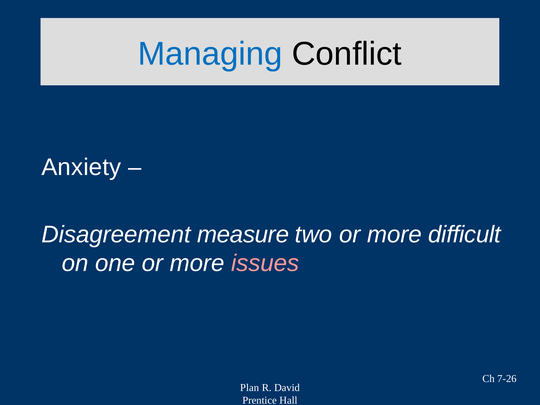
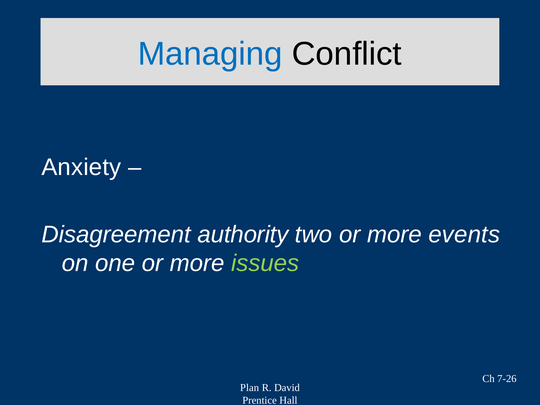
measure: measure -> authority
difficult: difficult -> events
issues colour: pink -> light green
